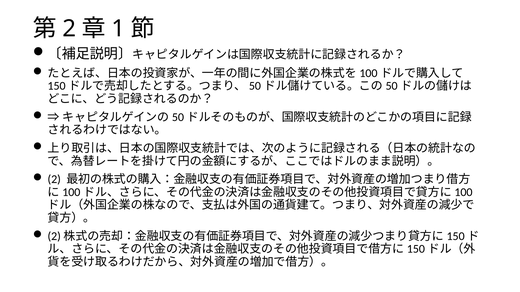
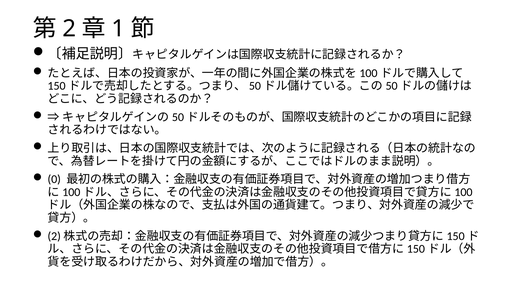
2 at (54, 180): 2 -> 0
